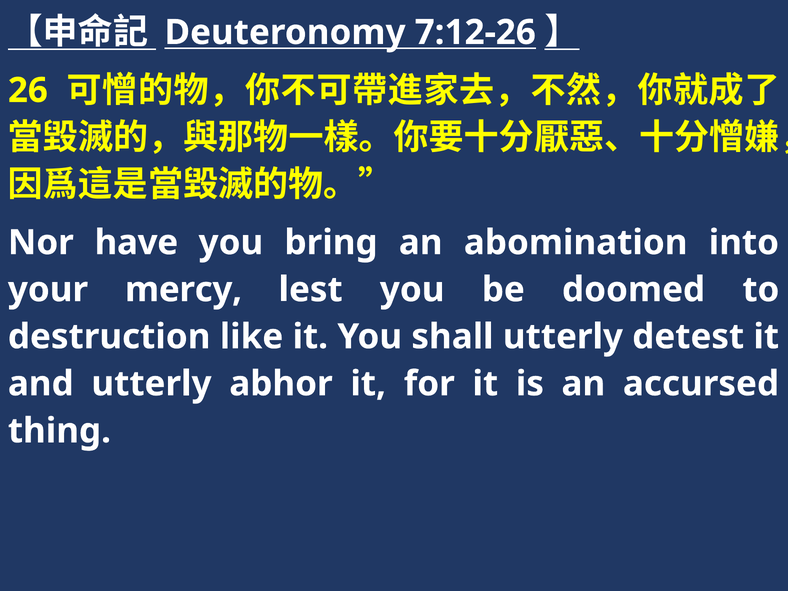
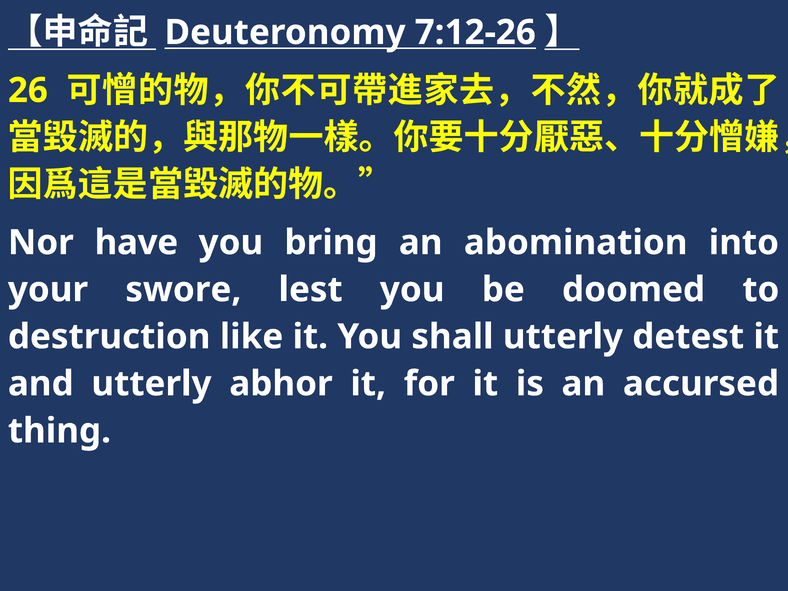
mercy: mercy -> swore
